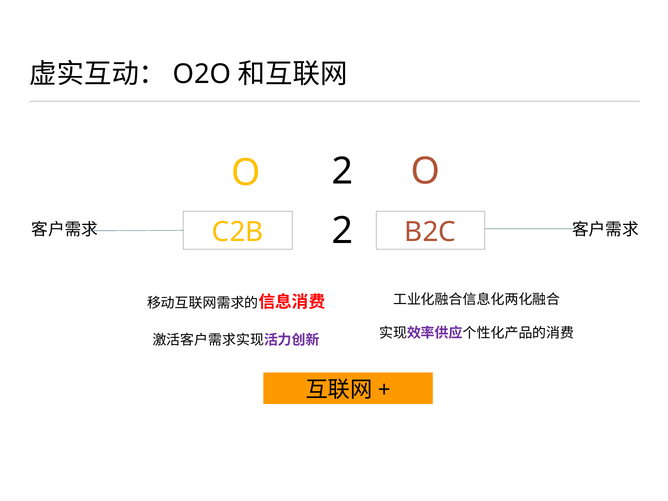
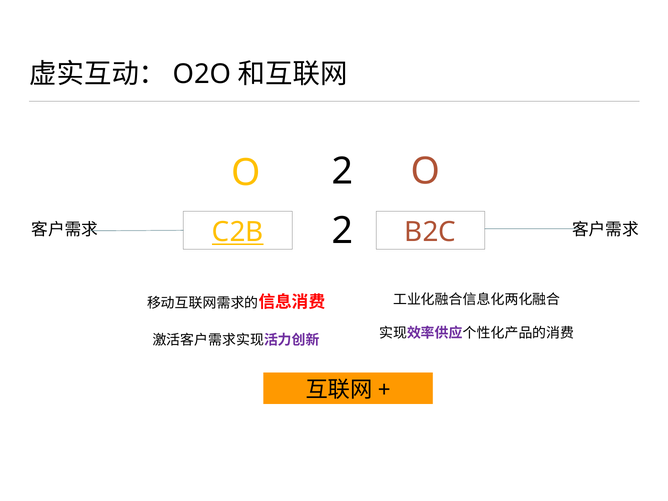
C2B underline: none -> present
